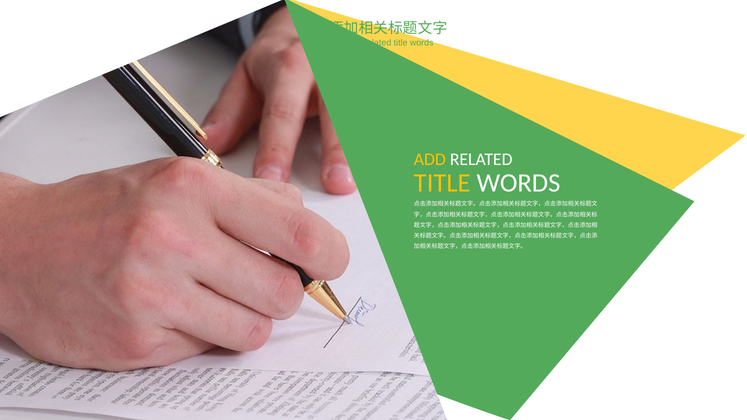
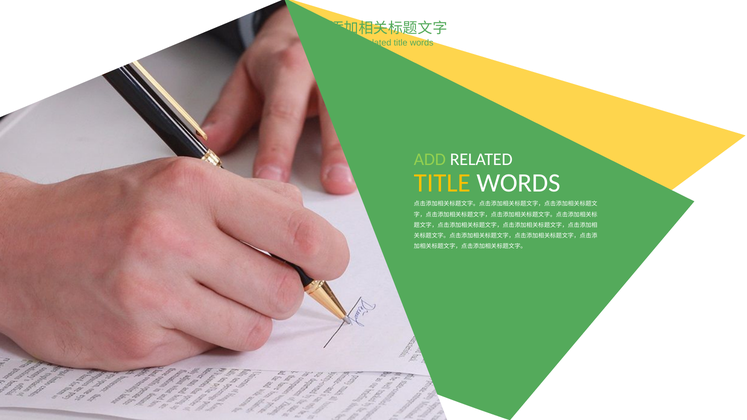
ADD at (430, 159) colour: yellow -> light green
